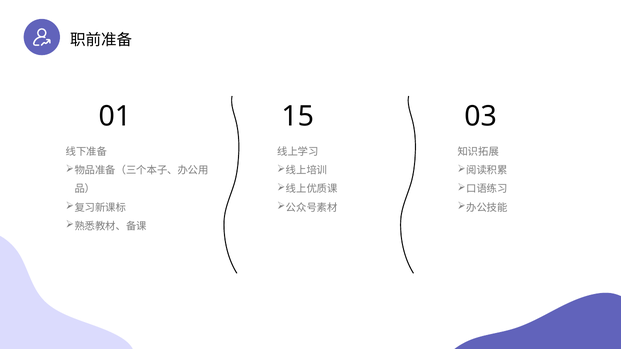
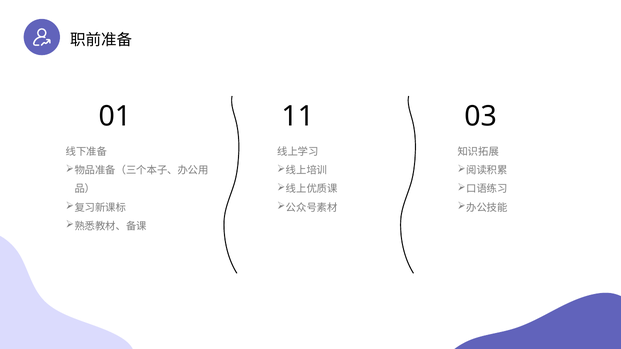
15: 15 -> 11
